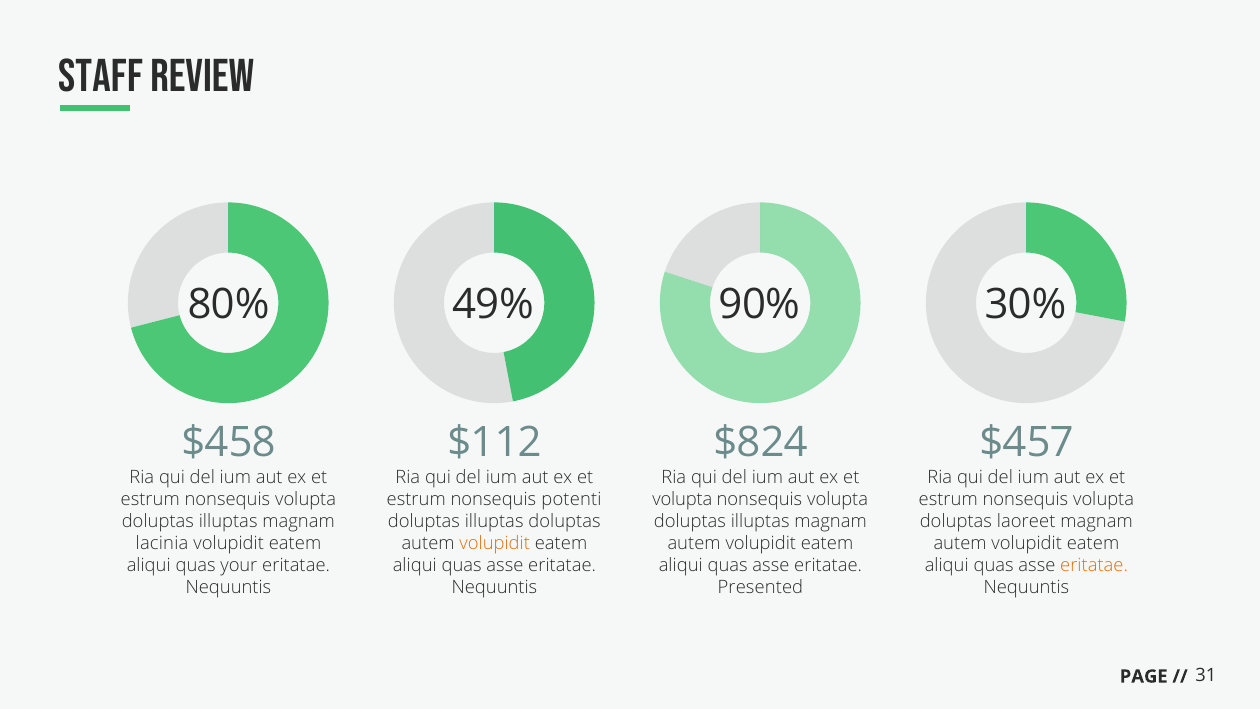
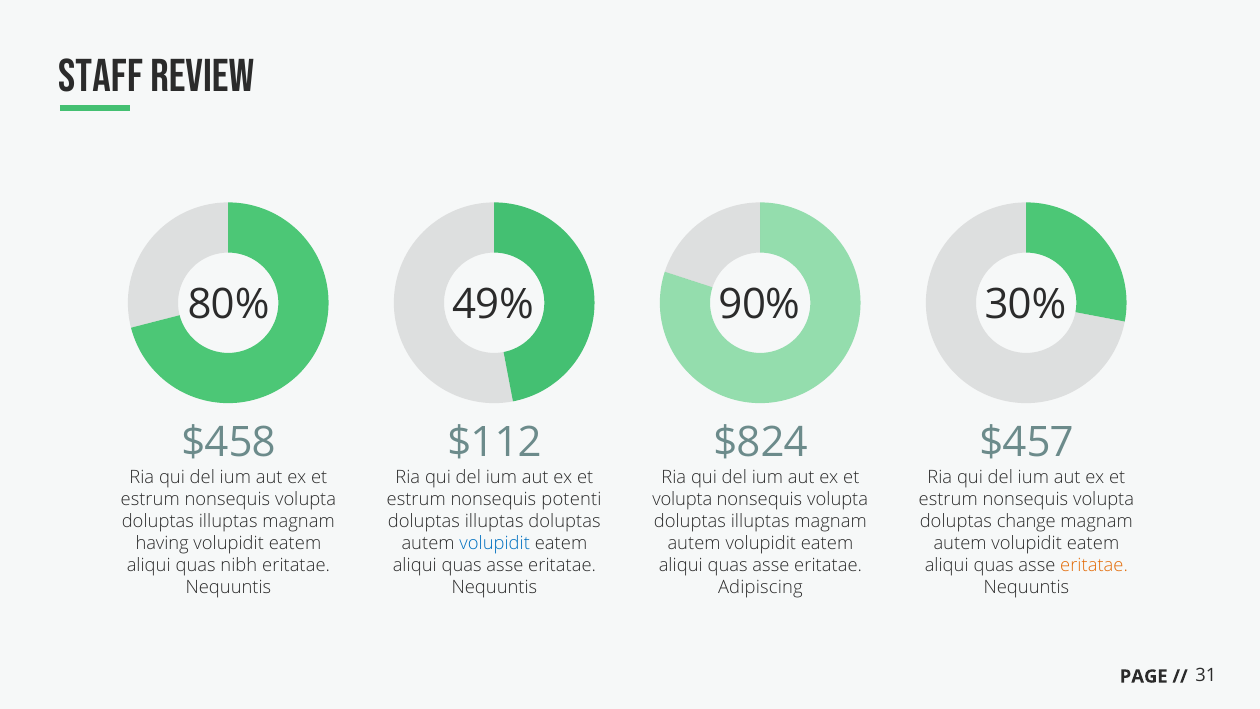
laoreet: laoreet -> change
lacinia: lacinia -> having
volupidit at (495, 543) colour: orange -> blue
your: your -> nibh
Presented: Presented -> Adipiscing
